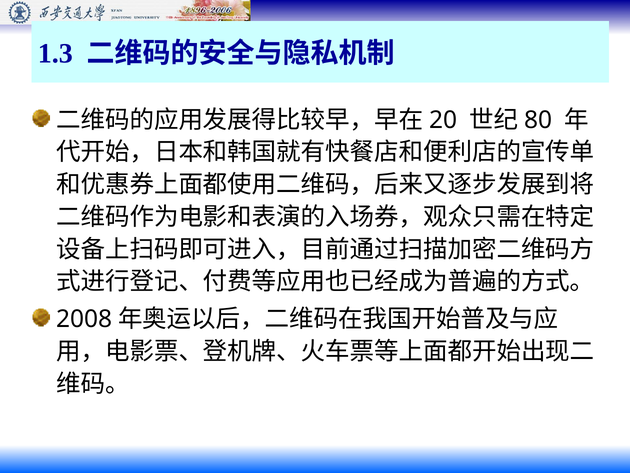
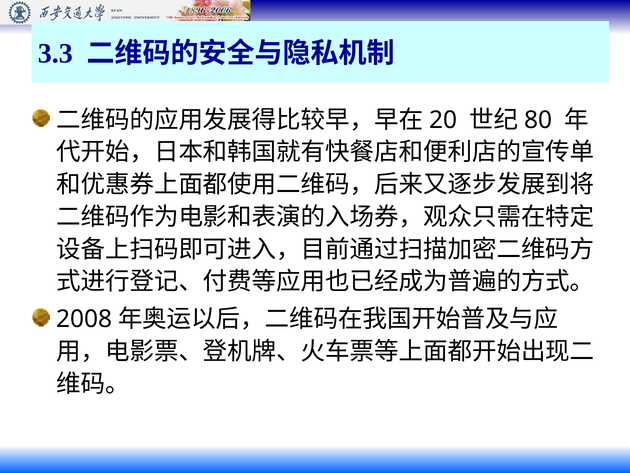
1.3: 1.3 -> 3.3
